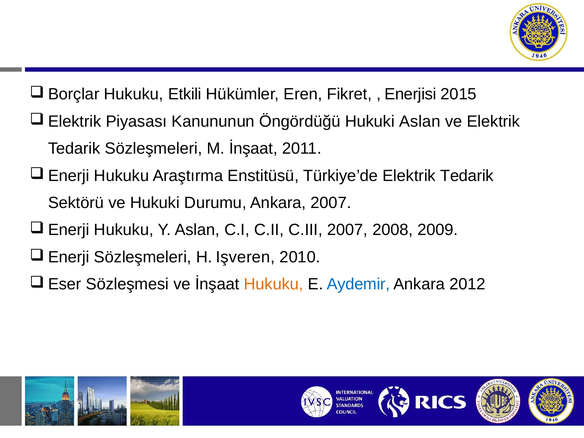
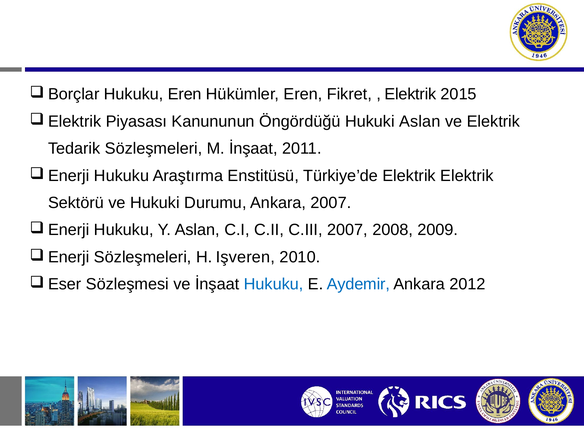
Hukuku Etkili: Etkili -> Eren
Enerjisi at (410, 94): Enerjisi -> Elektrik
Türkiye’de Elektrik Tedarik: Tedarik -> Elektrik
Hukuku at (274, 284) colour: orange -> blue
